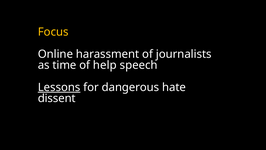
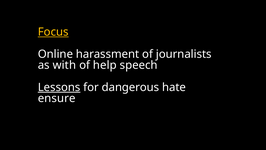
Focus underline: none -> present
time: time -> with
dissent: dissent -> ensure
